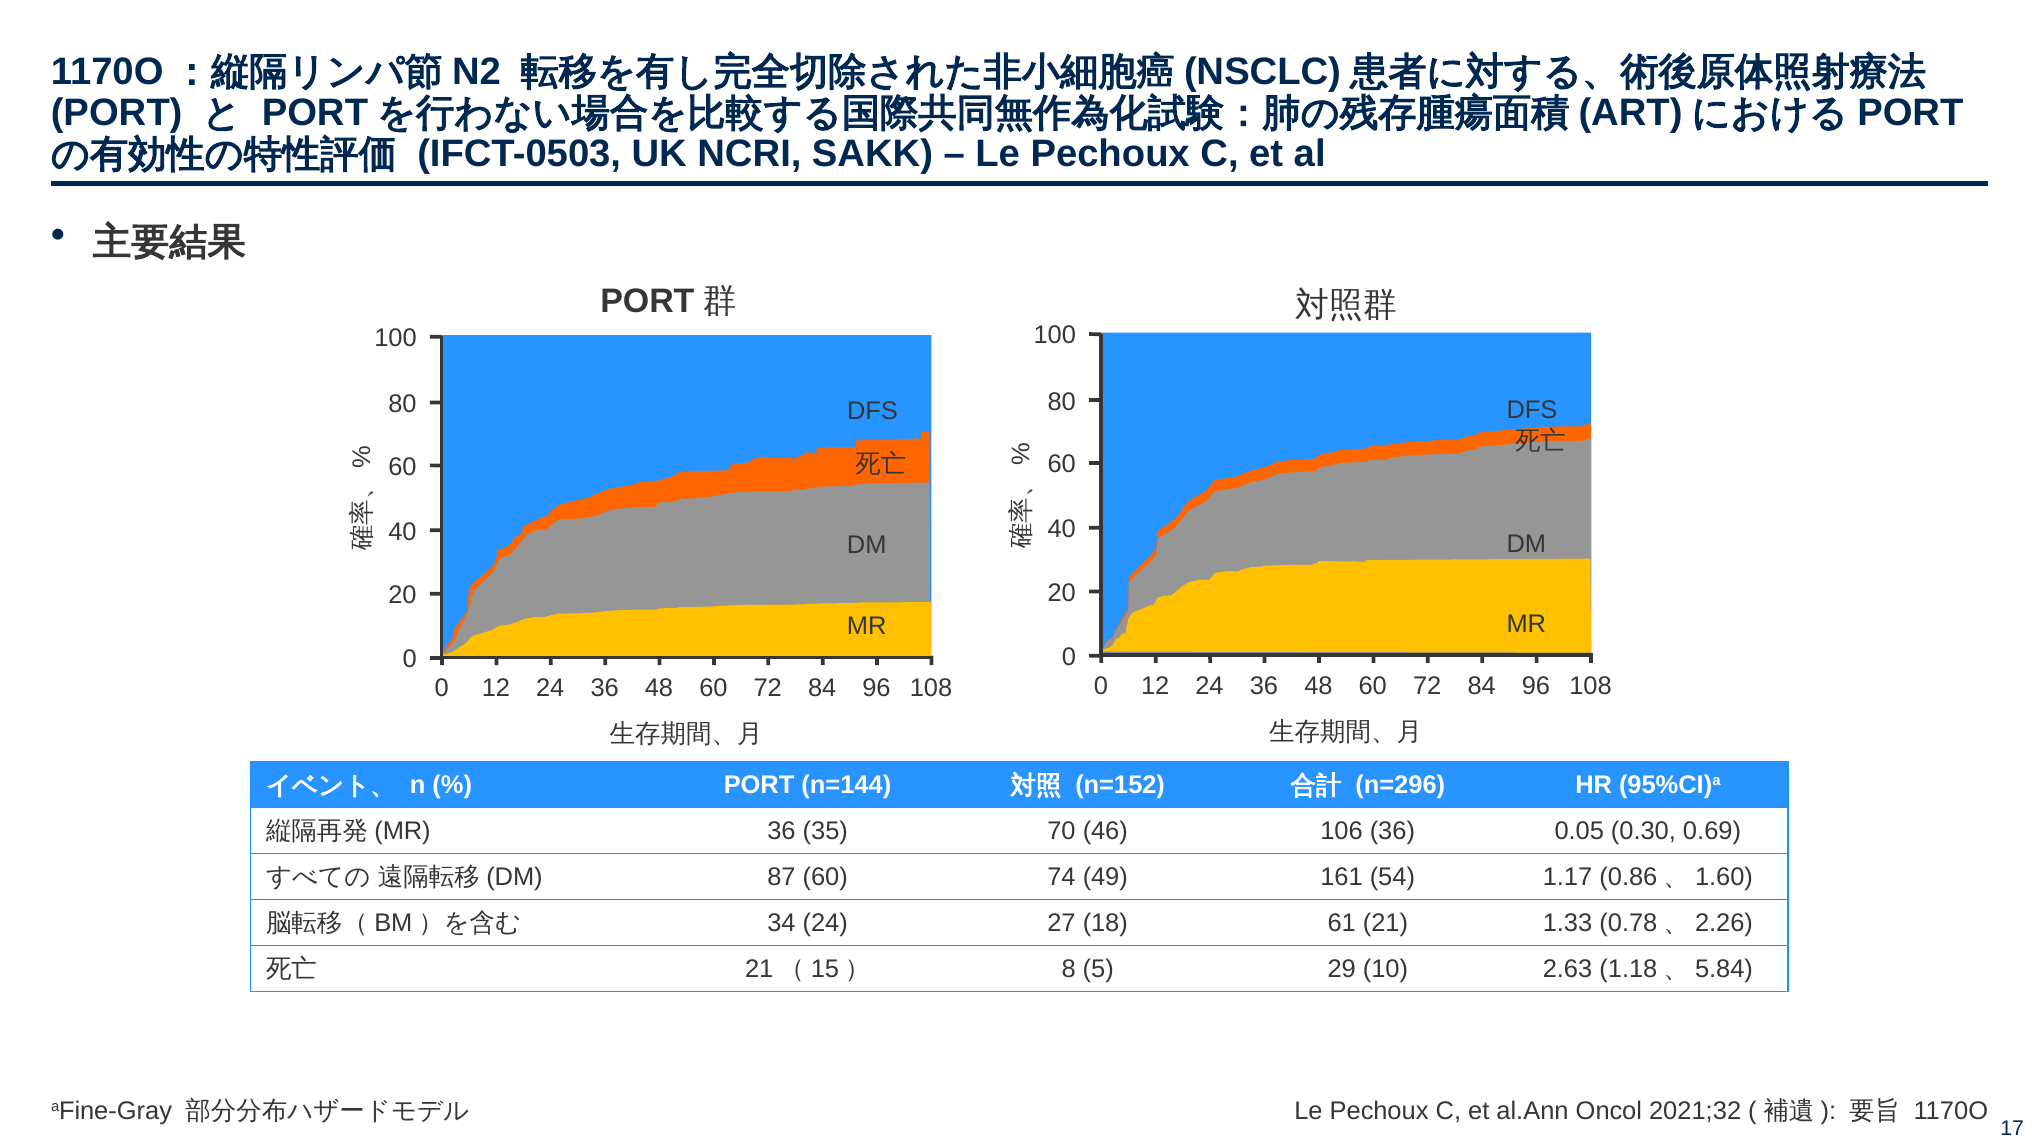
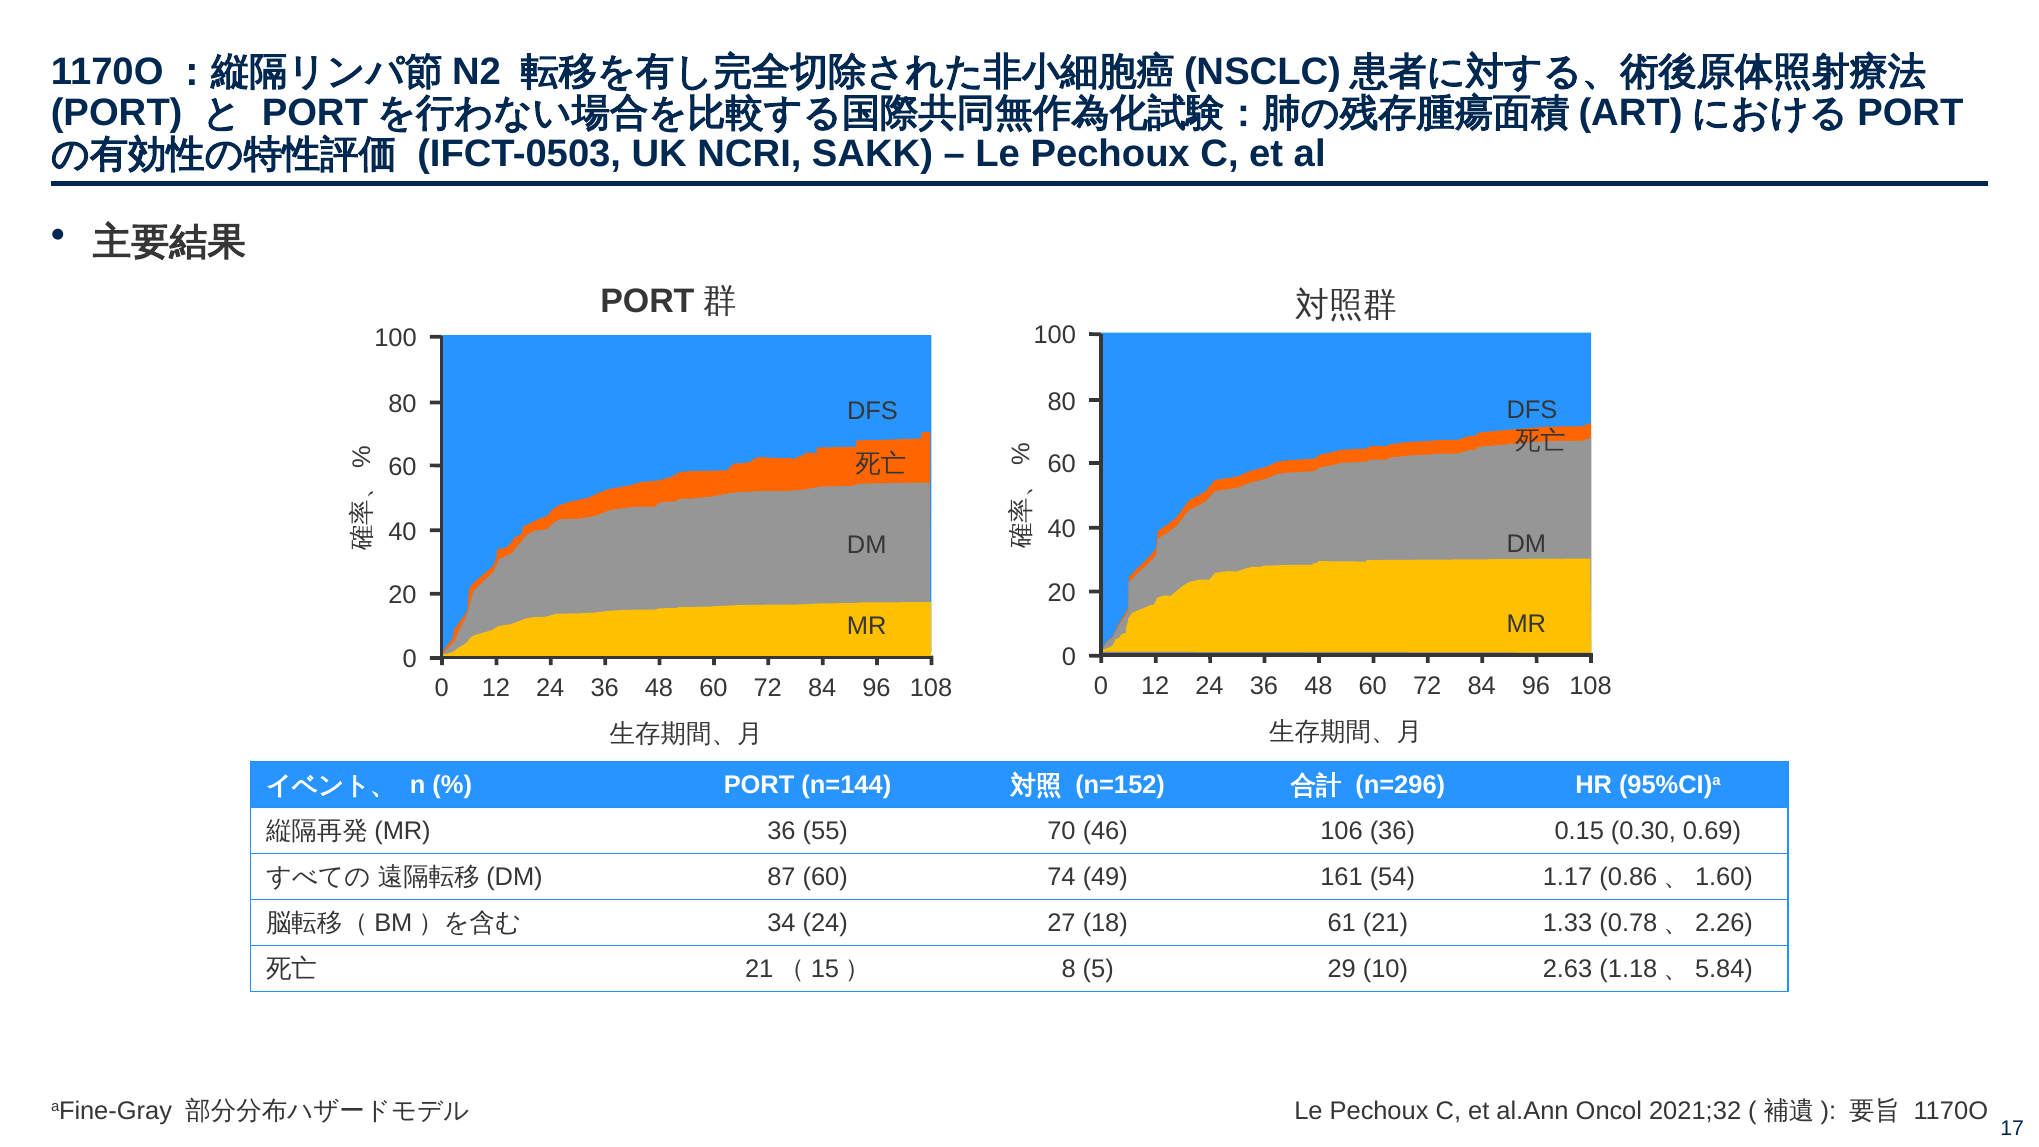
35: 35 -> 55
0.05: 0.05 -> 0.15
